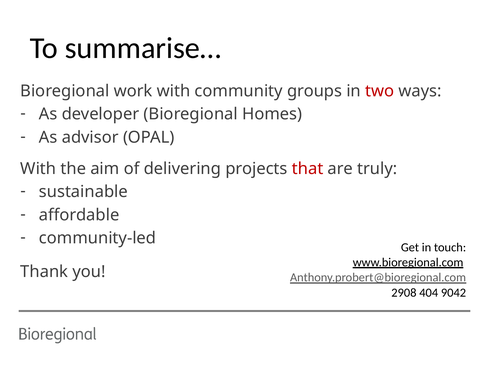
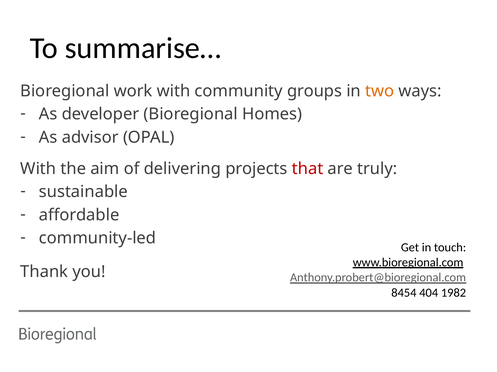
two colour: red -> orange
2908: 2908 -> 8454
9042: 9042 -> 1982
